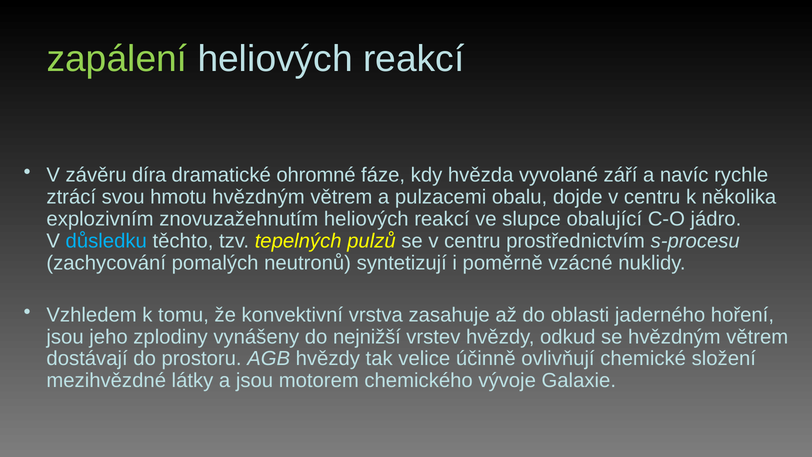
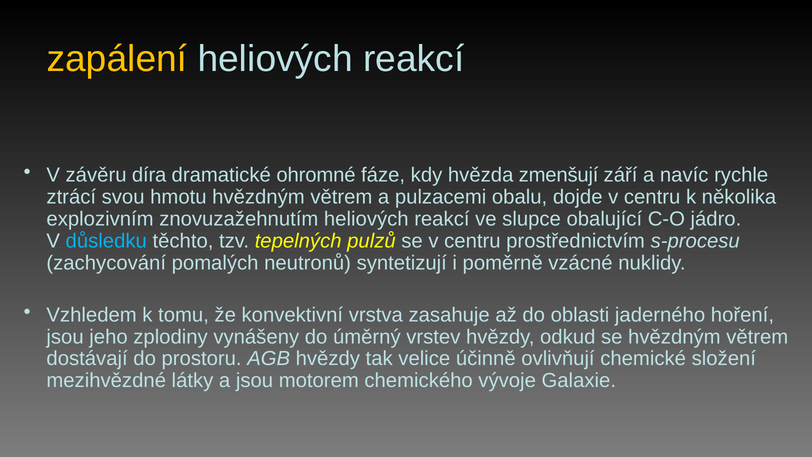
zapálení colour: light green -> yellow
vyvolané: vyvolané -> zmenšují
nejnižší: nejnižší -> úměrný
